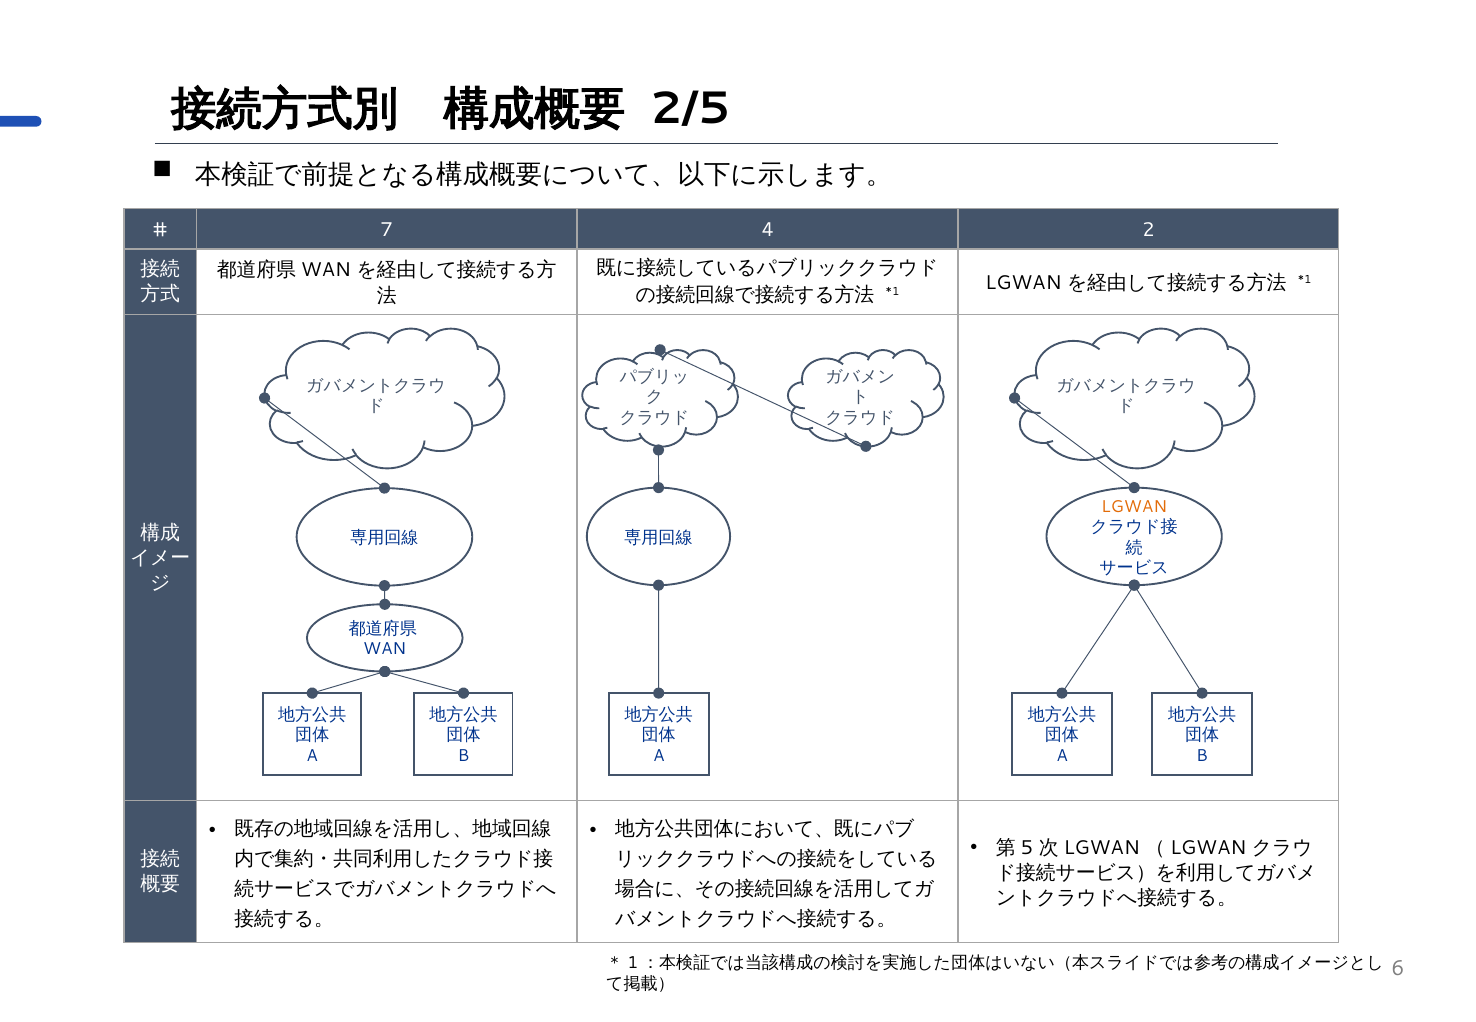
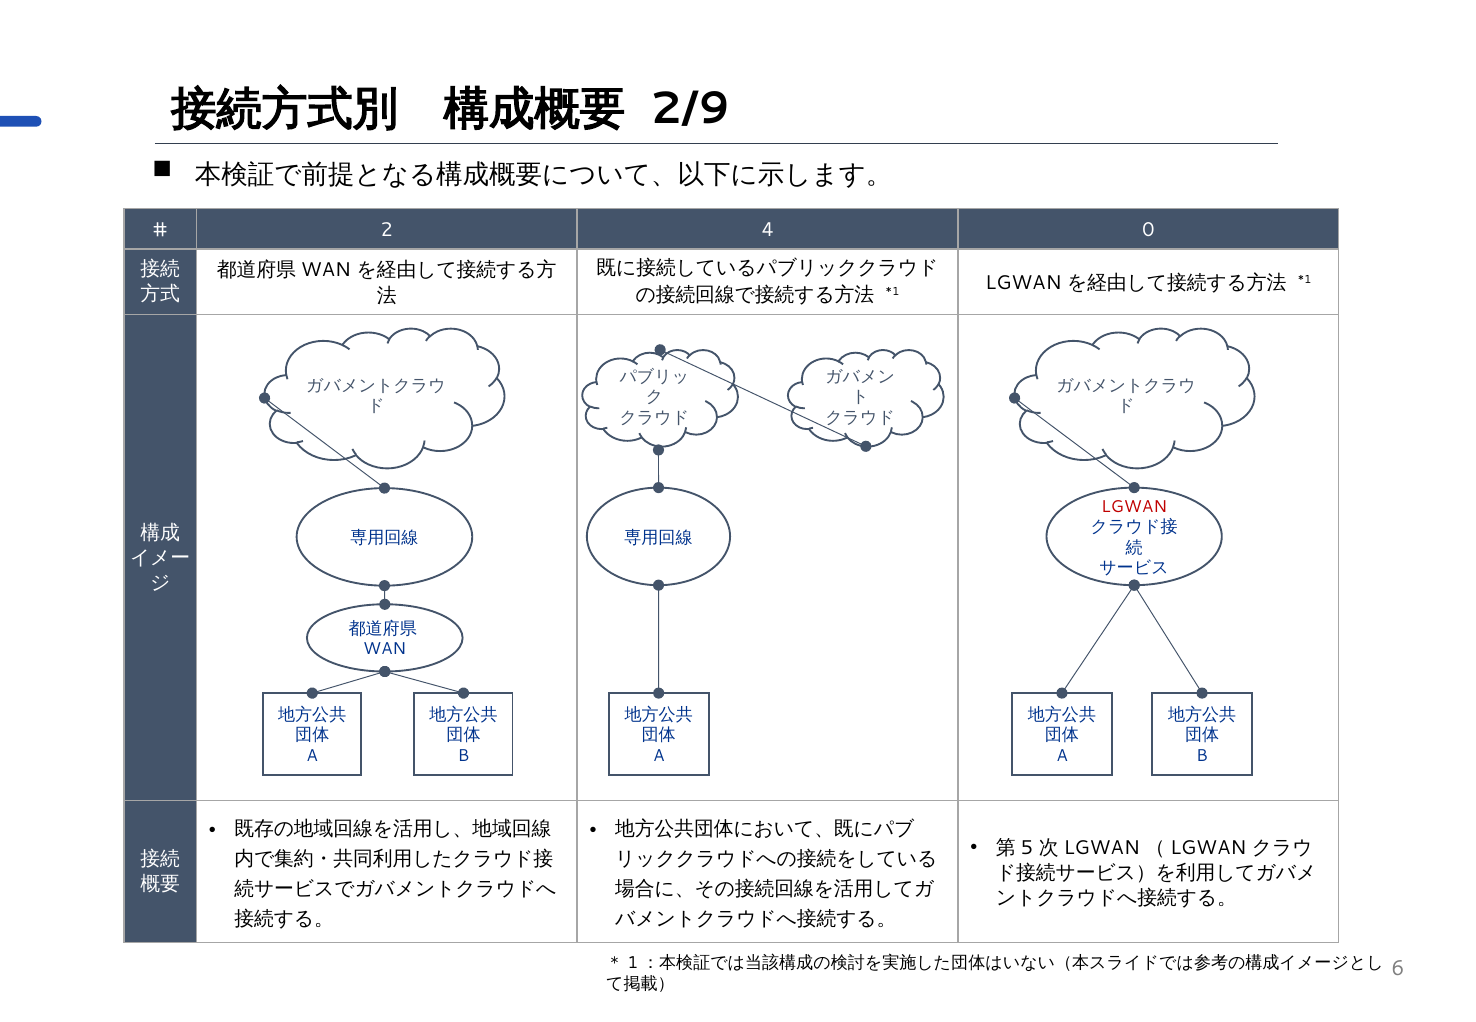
2/5: 2/5 -> 2/9
7: 7 -> 2
2: 2 -> 0
LGWAN at (1134, 507) colour: orange -> red
